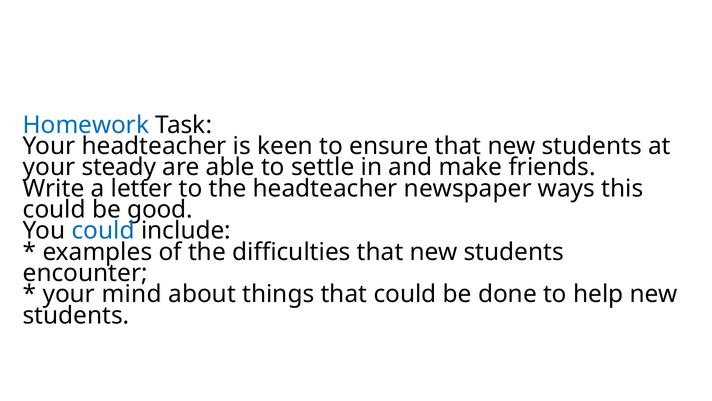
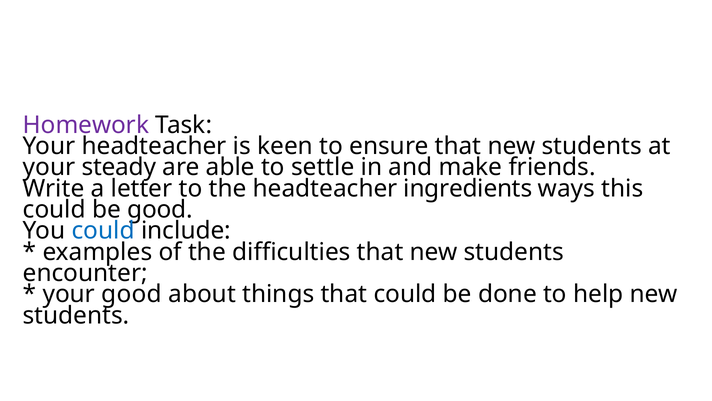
Homework colour: blue -> purple
newspaper: newspaper -> ingredients
your mind: mind -> good
